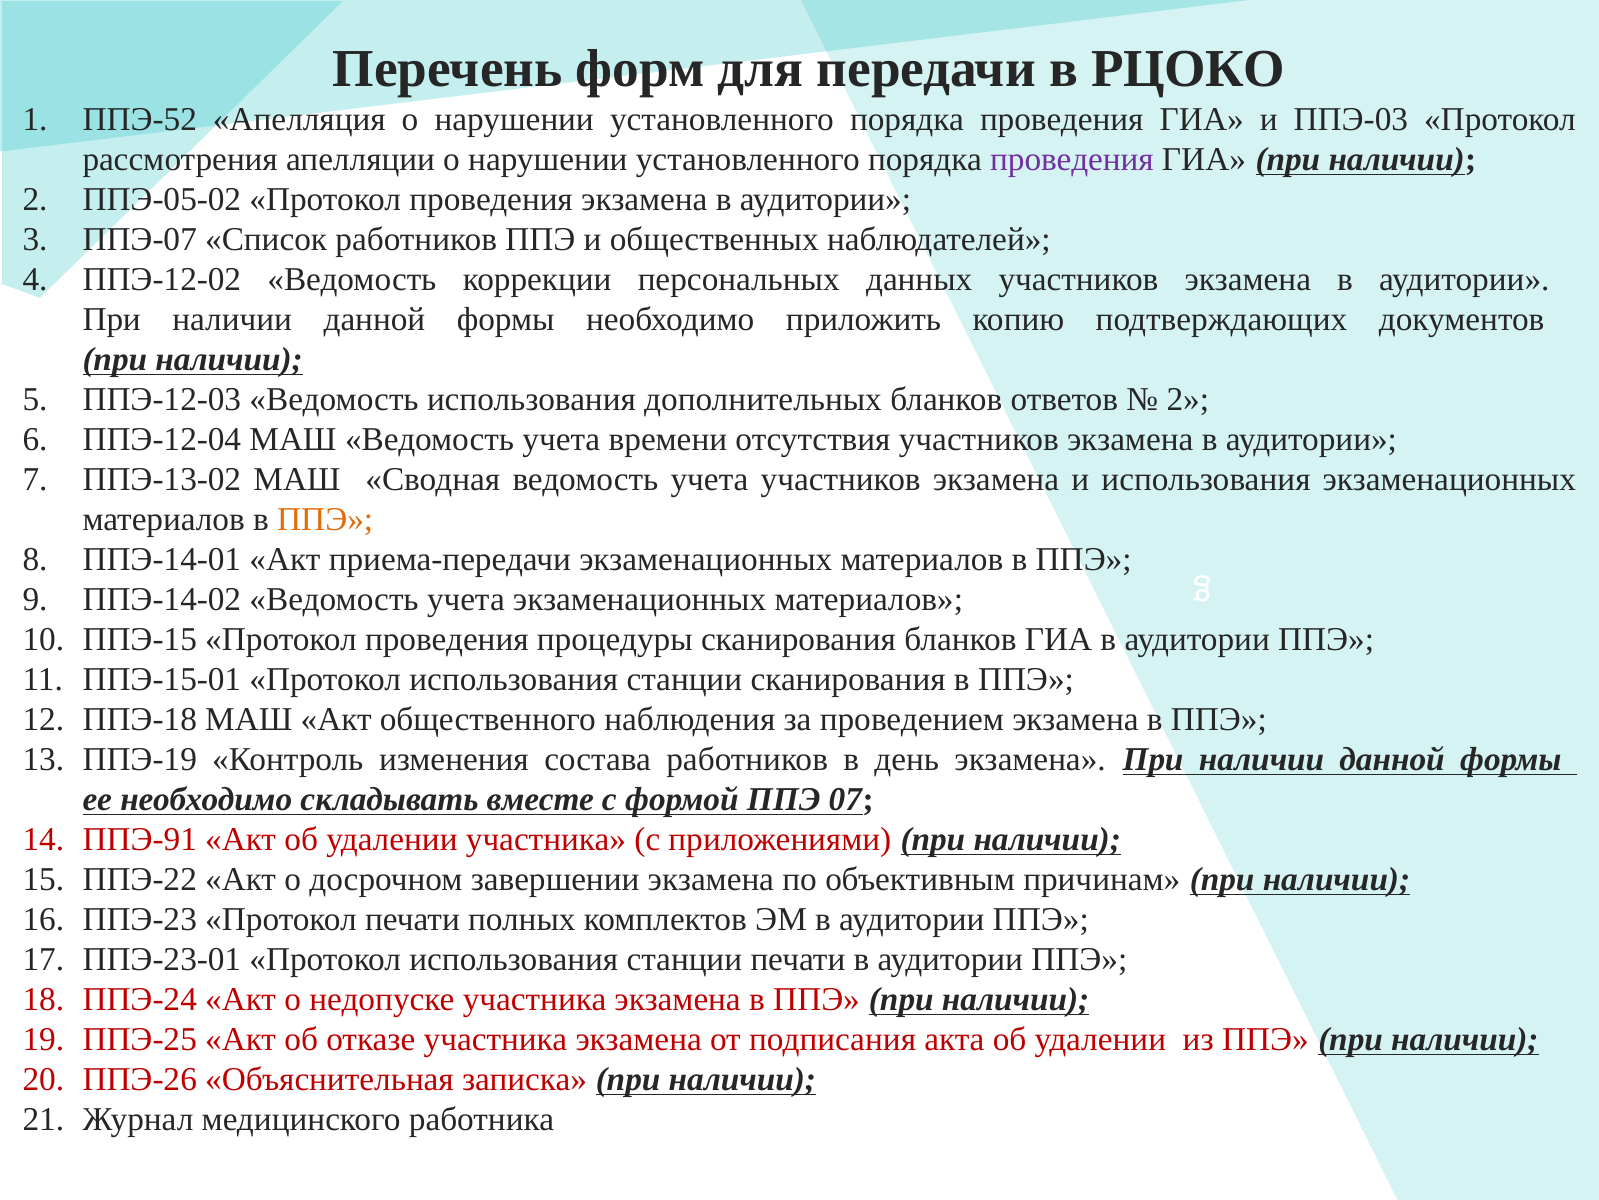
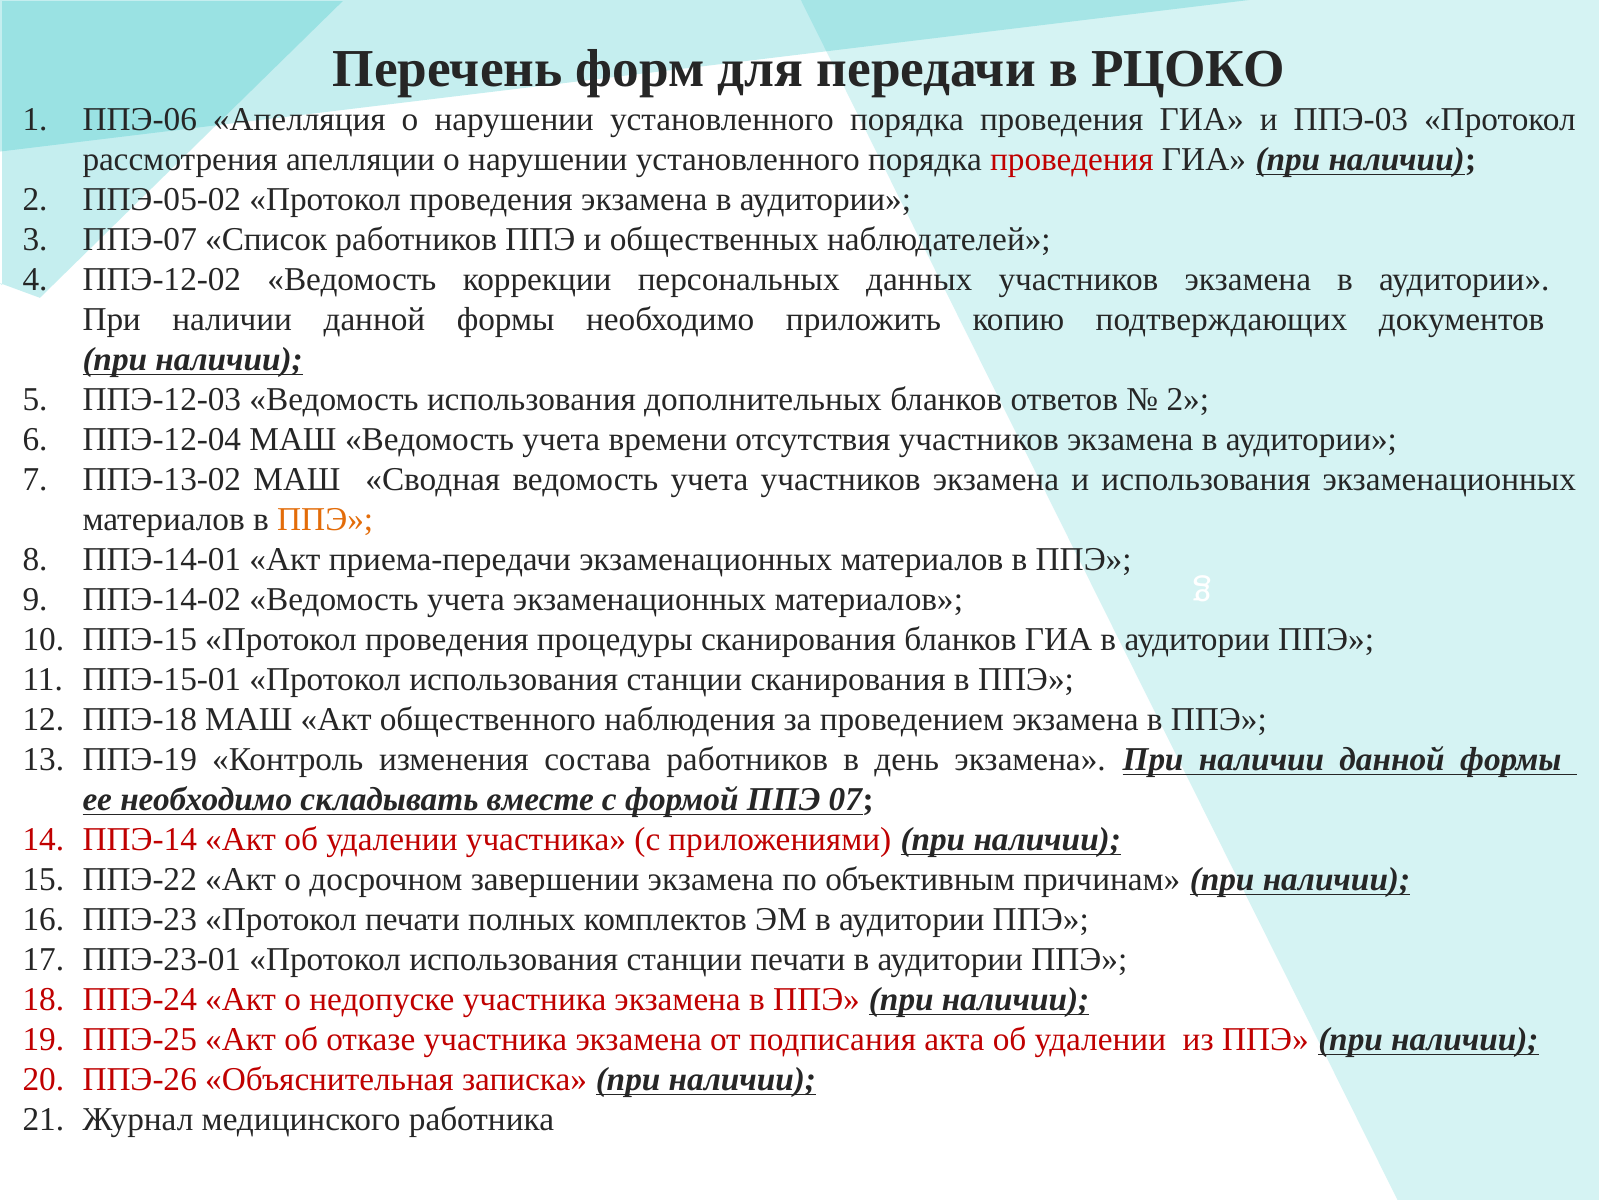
ППЭ-52: ППЭ-52 -> ППЭ-06
проведения at (1072, 160) colour: purple -> red
ППЭ-91: ППЭ-91 -> ППЭ-14
